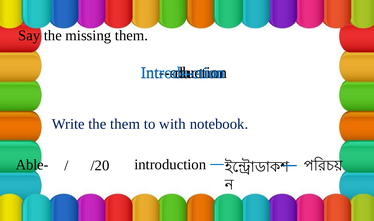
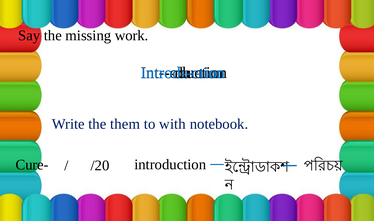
missing them: them -> work
Able-: Able- -> Cure-
